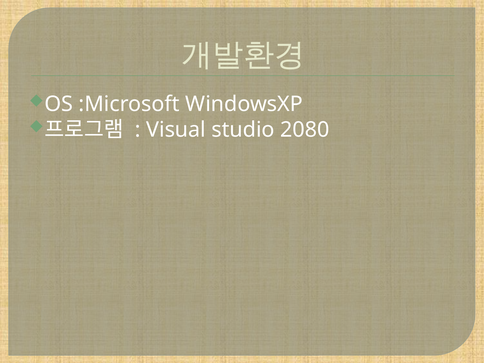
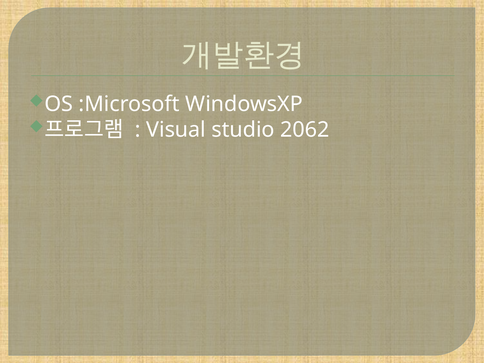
2080: 2080 -> 2062
